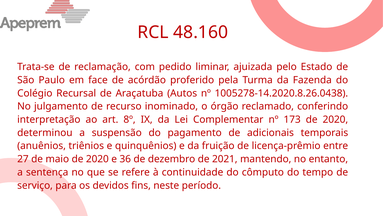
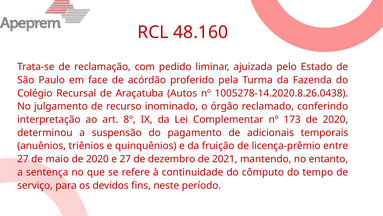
e 36: 36 -> 27
